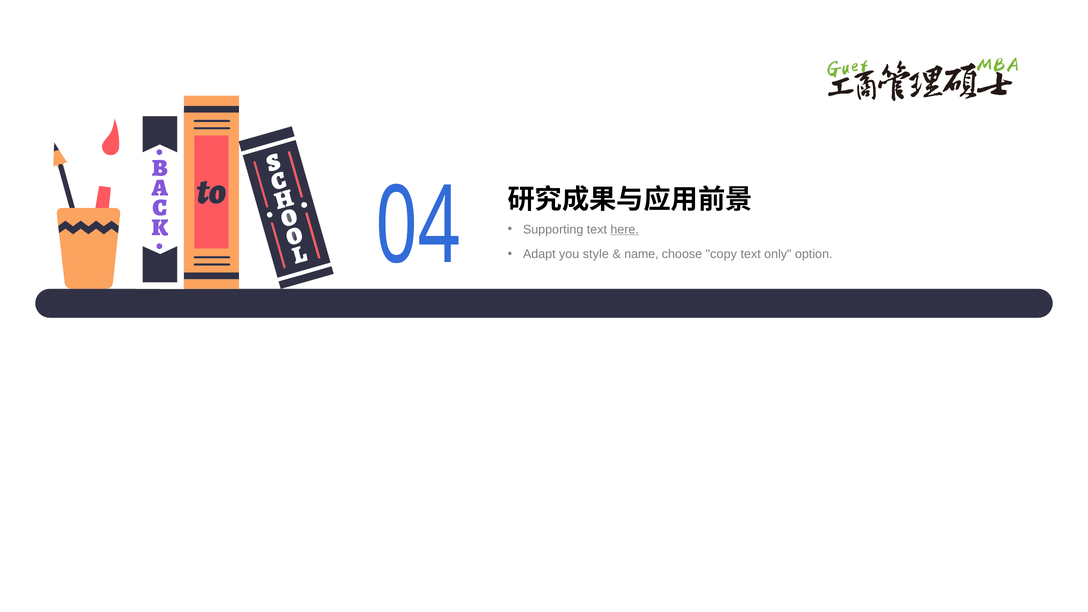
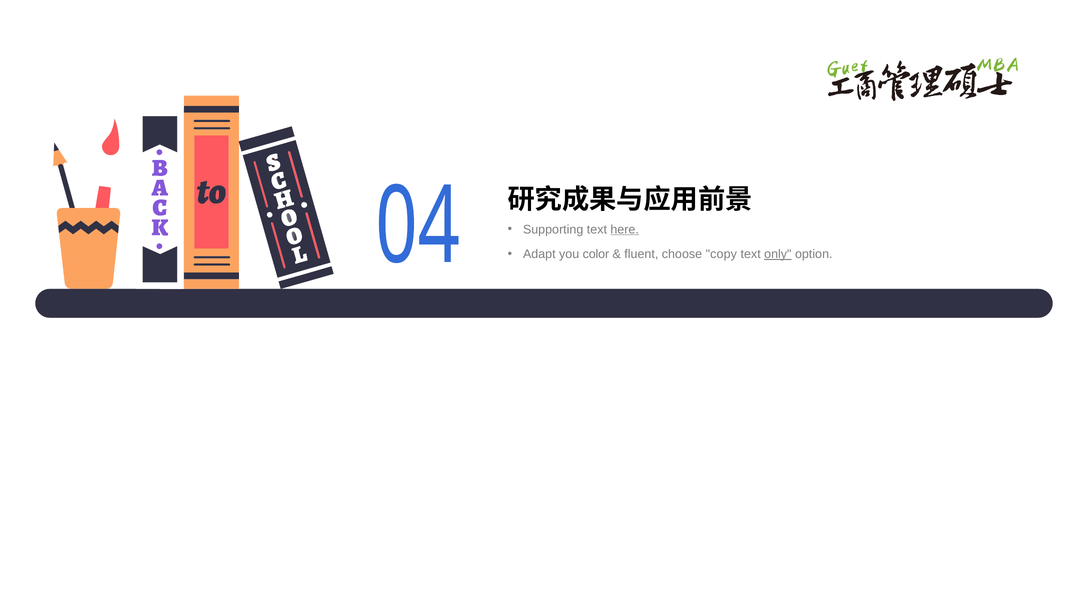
style: style -> color
name: name -> fluent
only underline: none -> present
